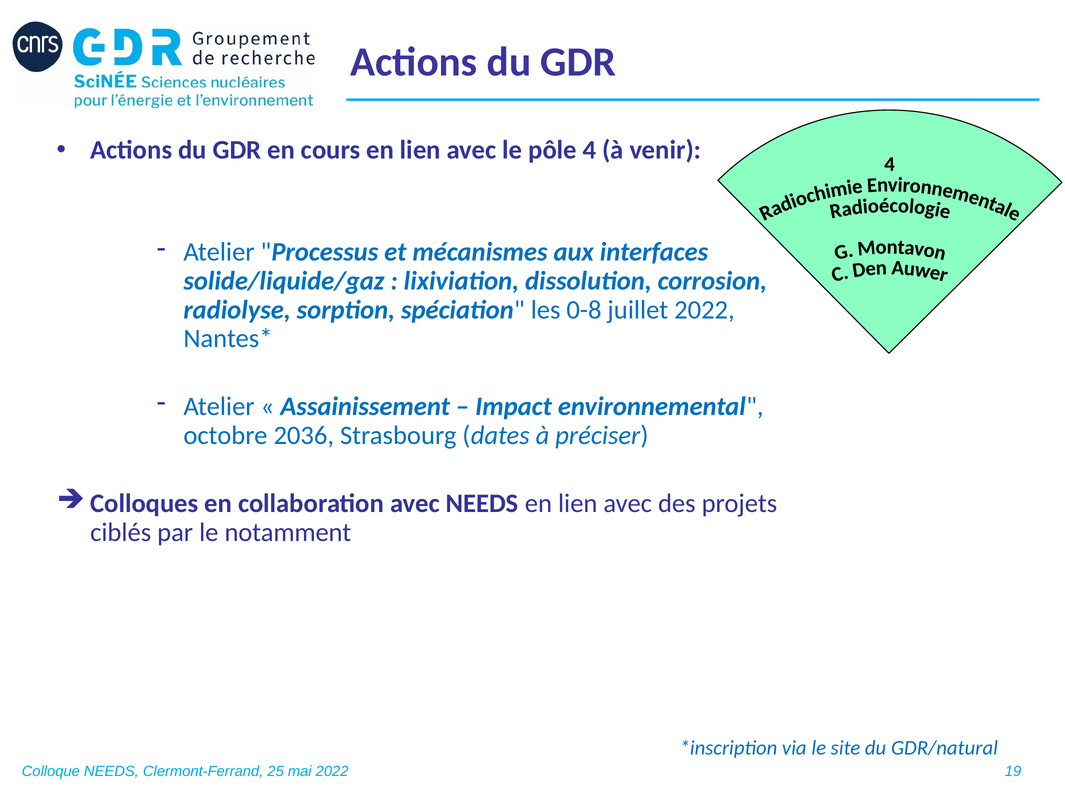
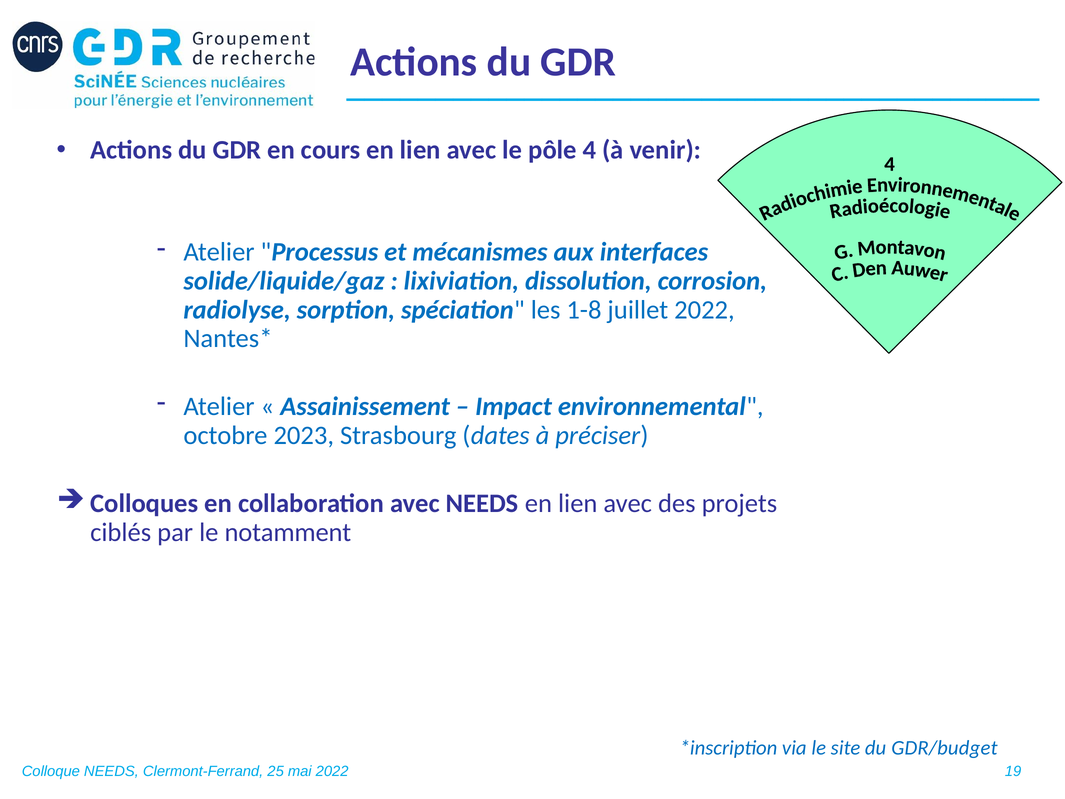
0-8: 0-8 -> 1-8
2036: 2036 -> 2023
GDR/natural: GDR/natural -> GDR/budget
